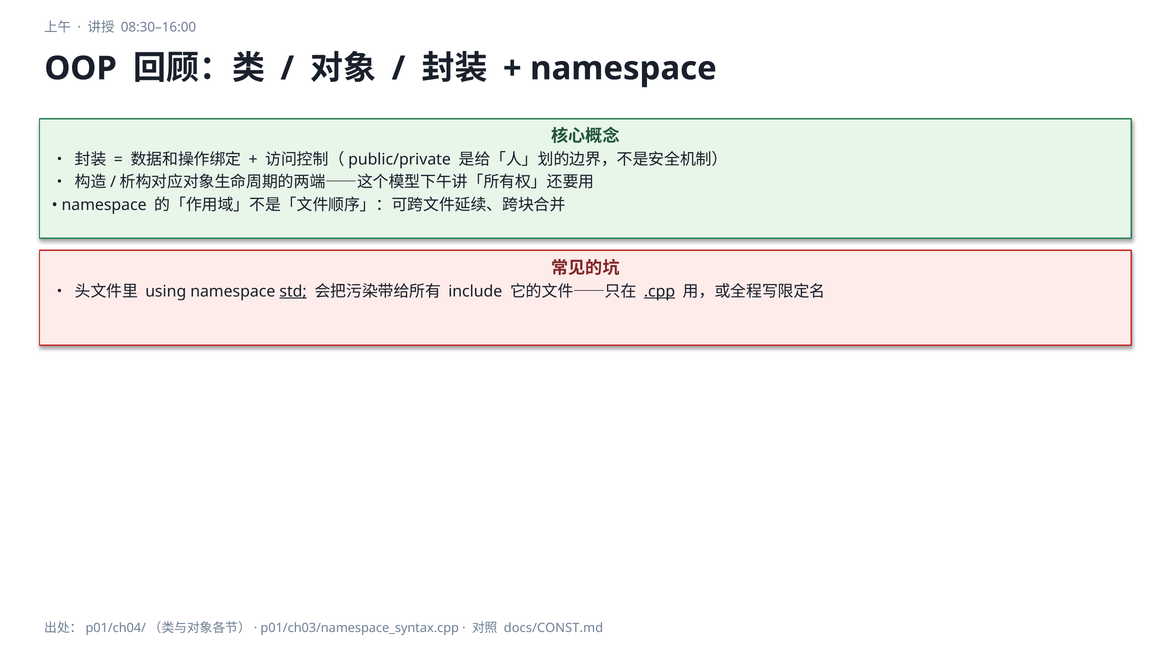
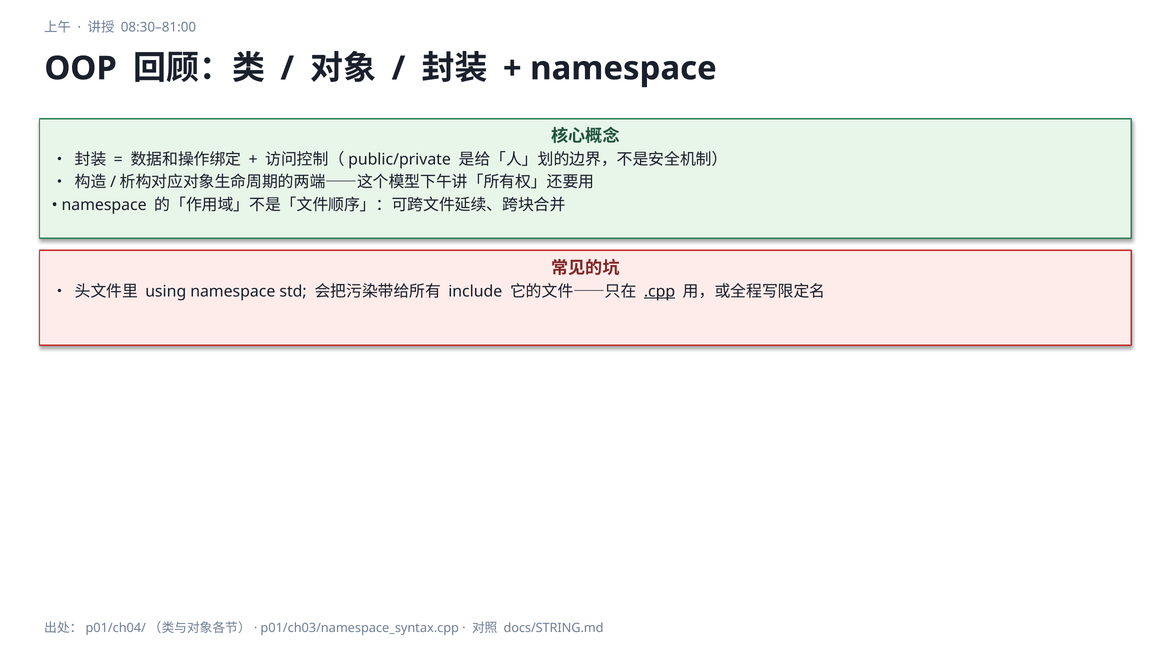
08:30–16:00: 08:30–16:00 -> 08:30–81:00
std underline: present -> none
docs/CONST.md: docs/CONST.md -> docs/STRING.md
